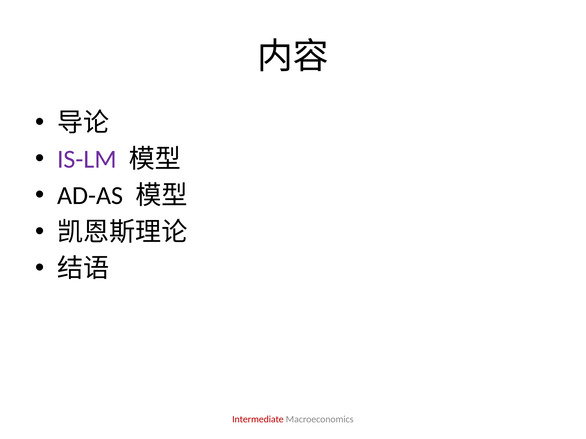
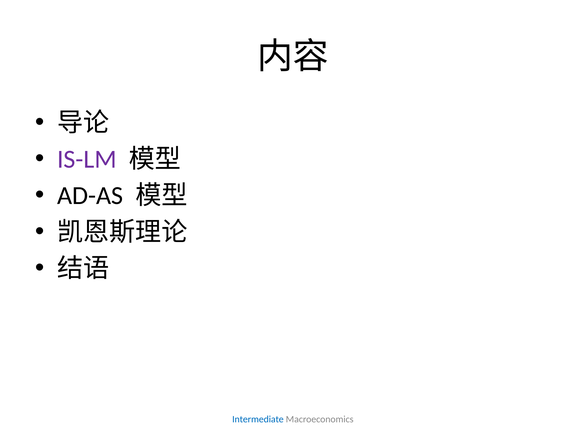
Intermediate colour: red -> blue
